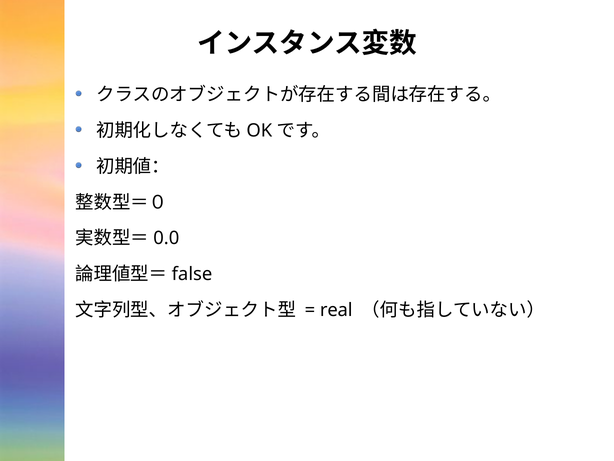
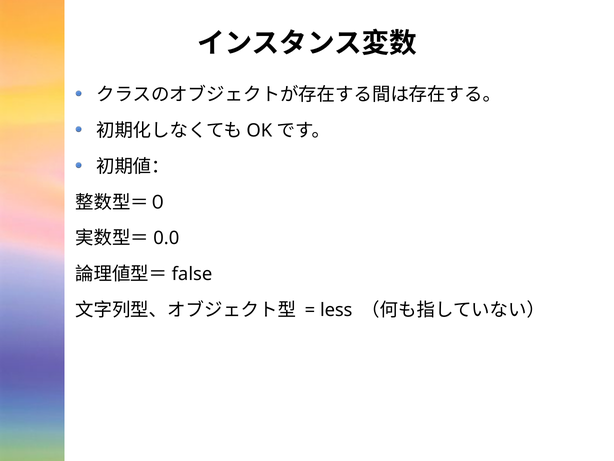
real: real -> less
